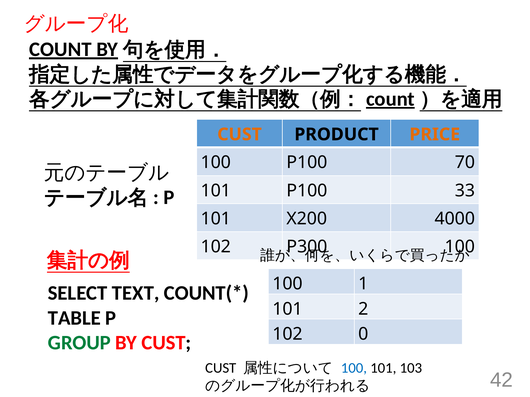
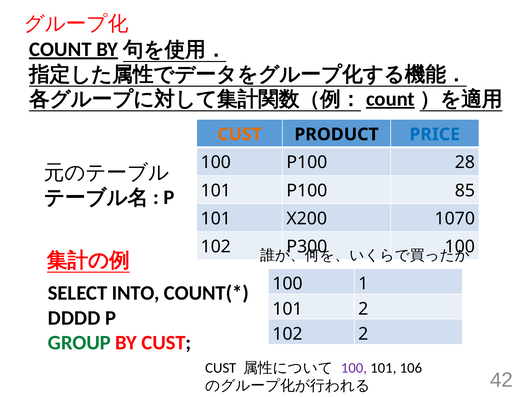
PRICE colour: orange -> blue
70: 70 -> 28
33: 33 -> 85
4000: 4000 -> 1070
TEXT: TEXT -> INTO
TABLE: TABLE -> DDDD
102 0: 0 -> 2
100 at (354, 368) colour: blue -> purple
103: 103 -> 106
